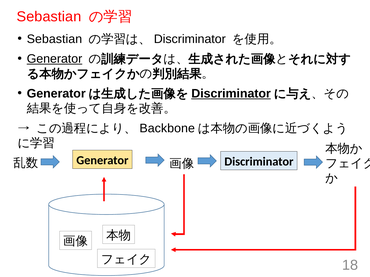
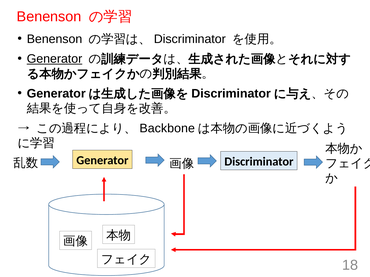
Sebastian at (49, 17): Sebastian -> Benenson
Sebastian at (54, 39): Sebastian -> Benenson
Discriminator at (231, 94) underline: present -> none
